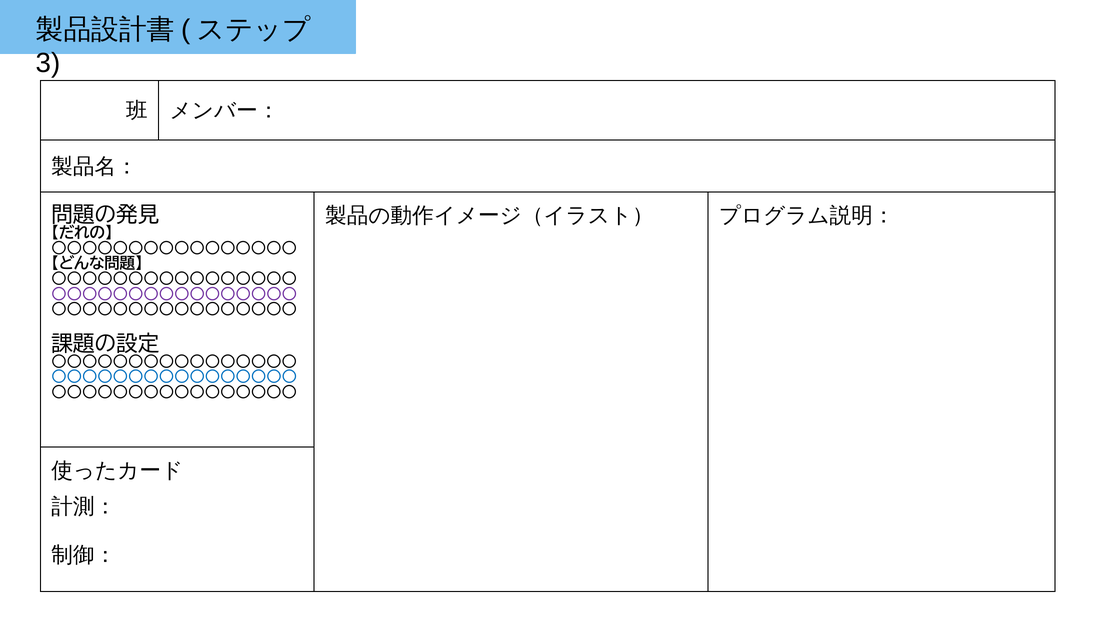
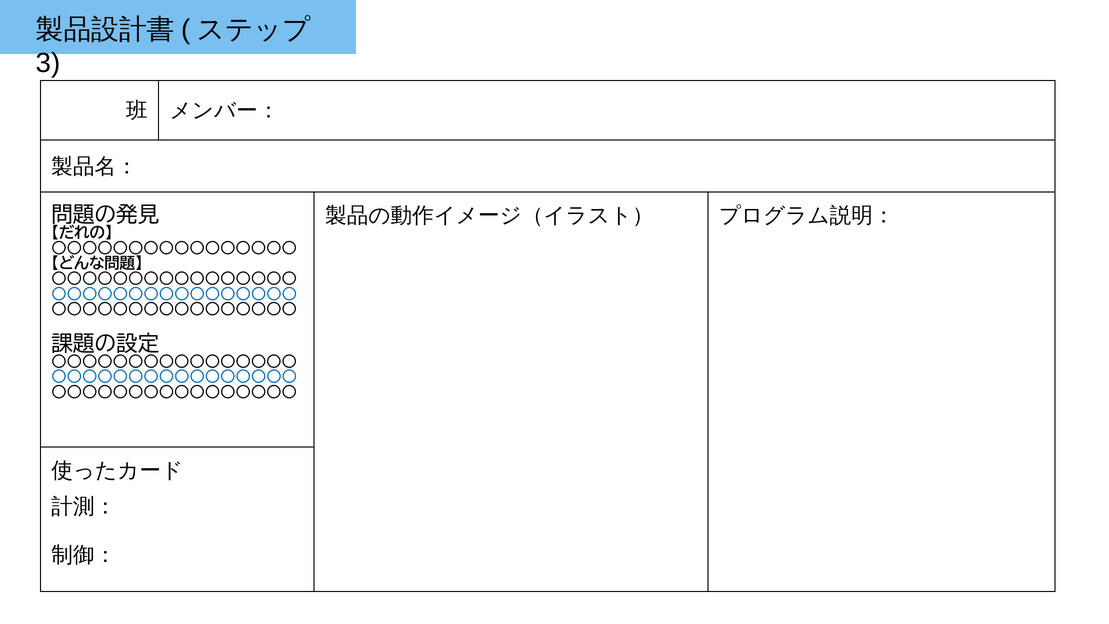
〇〇〇〇〇〇〇〇〇〇〇〇〇〇〇〇 at (174, 294) colour: purple -> blue
